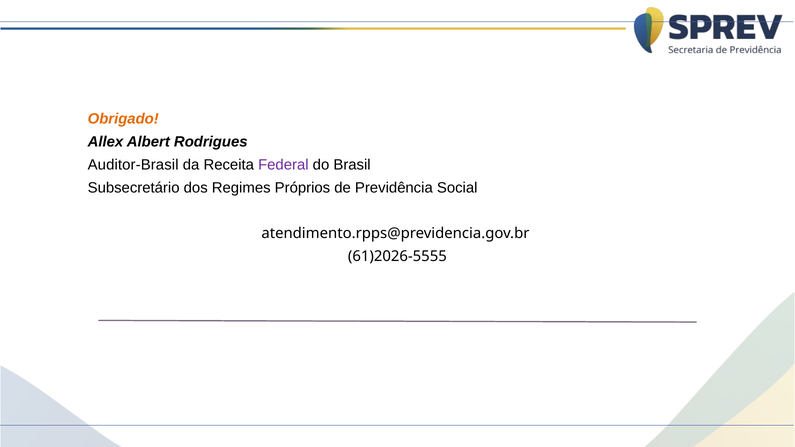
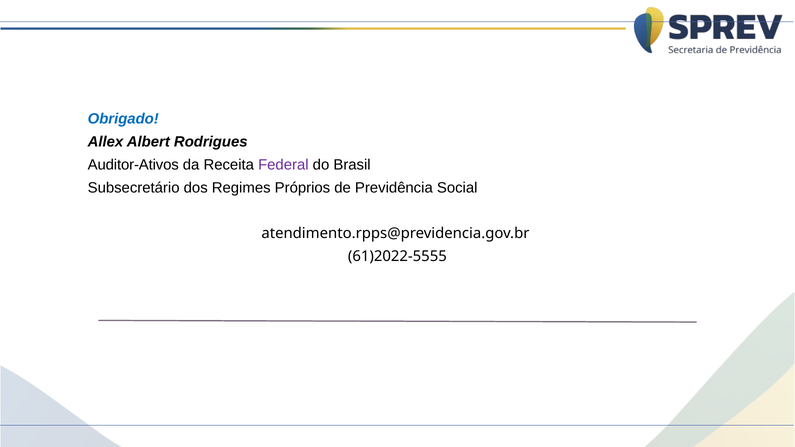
Obrigado colour: orange -> blue
Auditor-Brasil: Auditor-Brasil -> Auditor-Ativos
61)2026-5555: 61)2026-5555 -> 61)2022-5555
